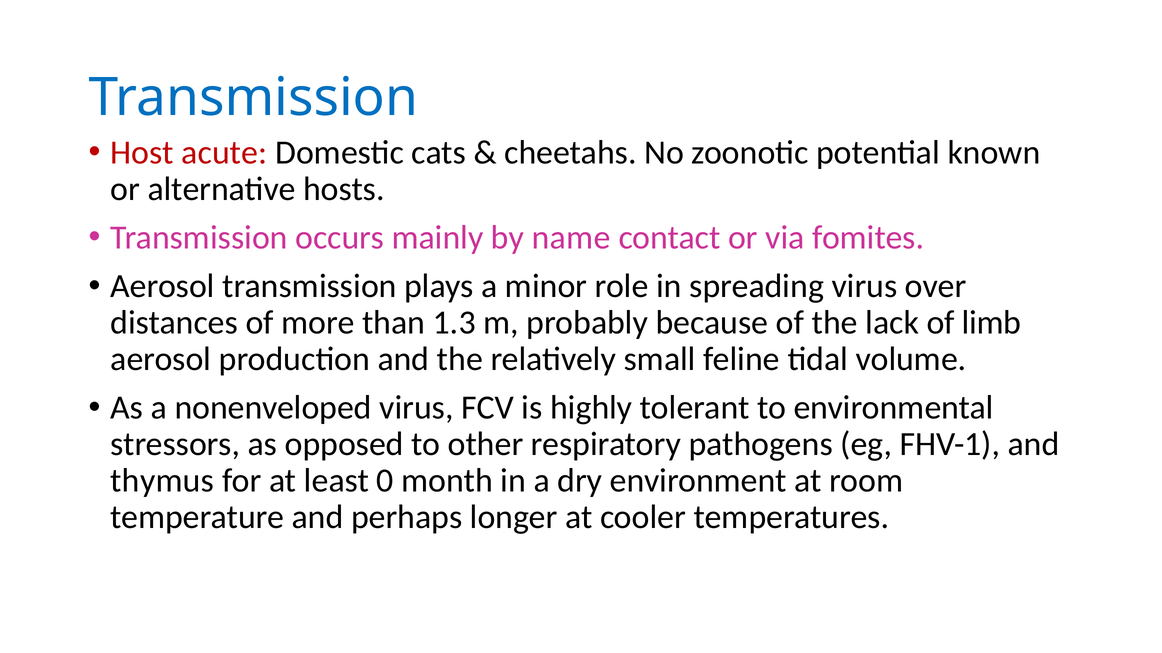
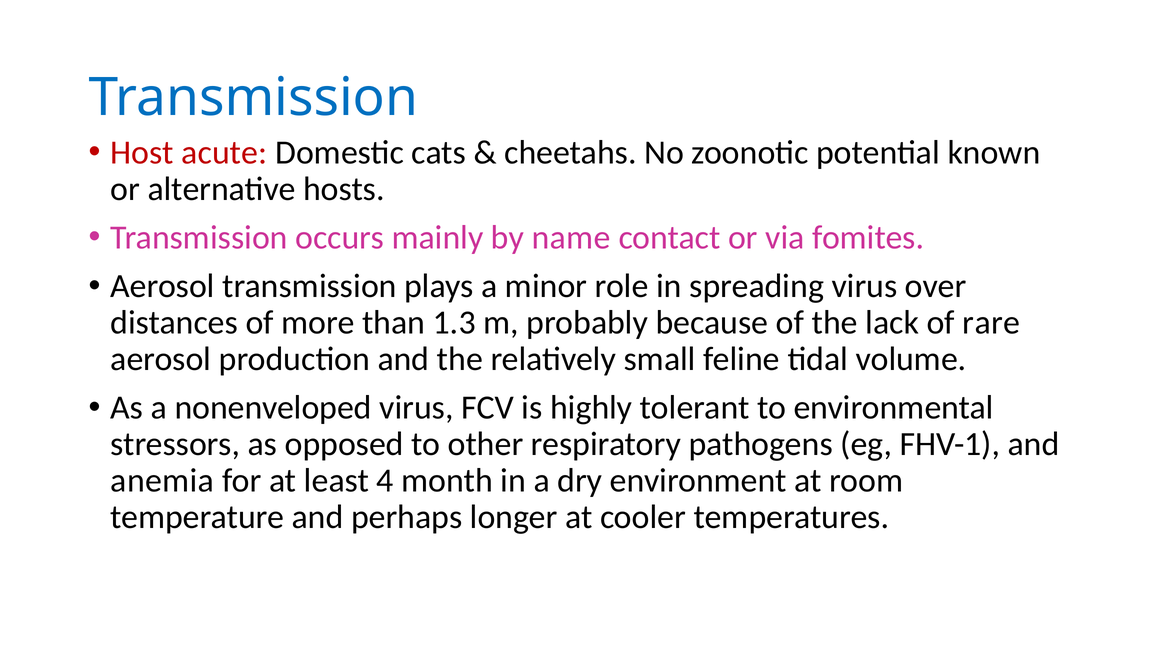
limb: limb -> rare
thymus: thymus -> anemia
0: 0 -> 4
